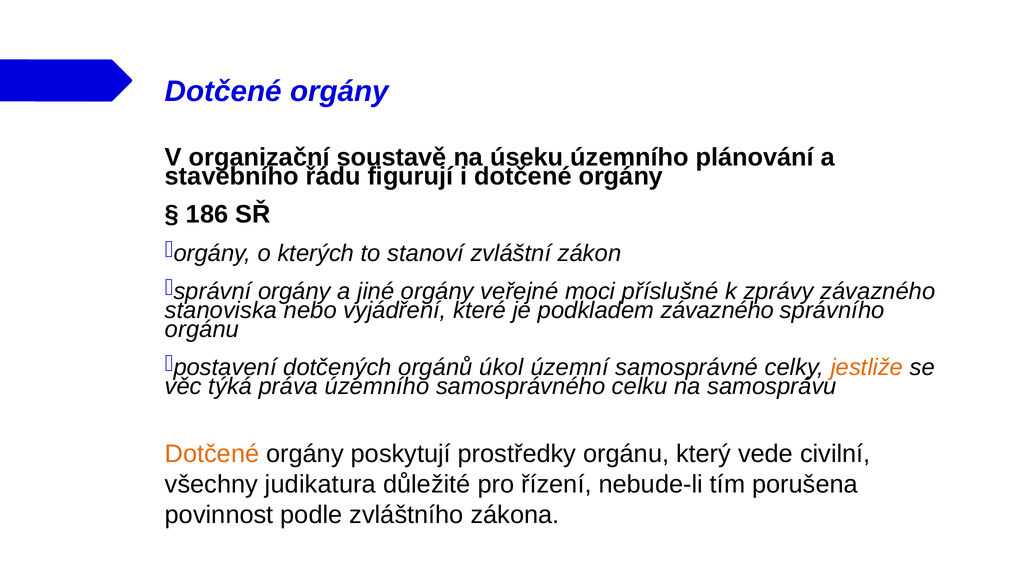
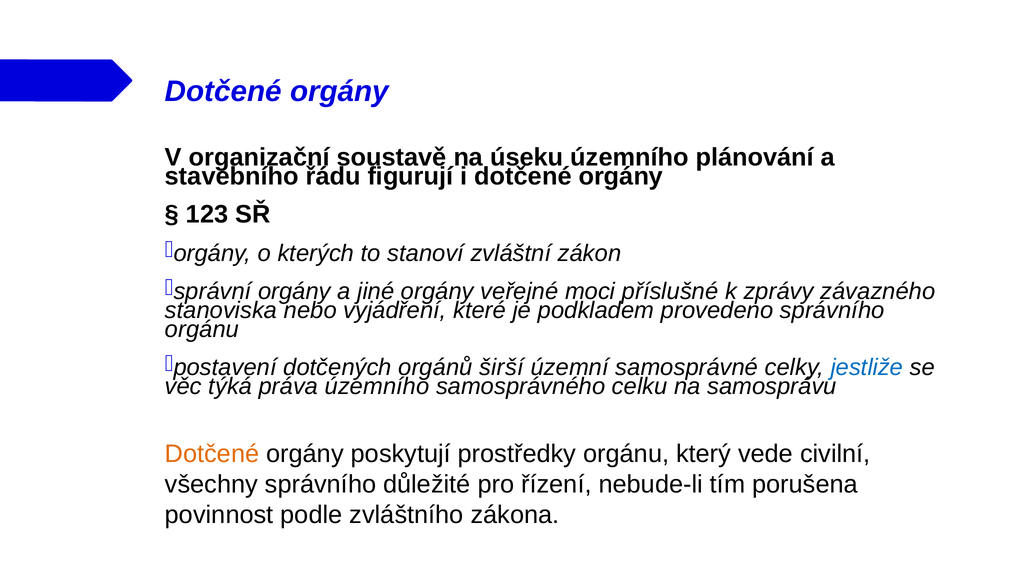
186: 186 -> 123
podkladem závazného: závazného -> provedeno
úkol: úkol -> širší
jestliže colour: orange -> blue
všechny judikatura: judikatura -> správního
